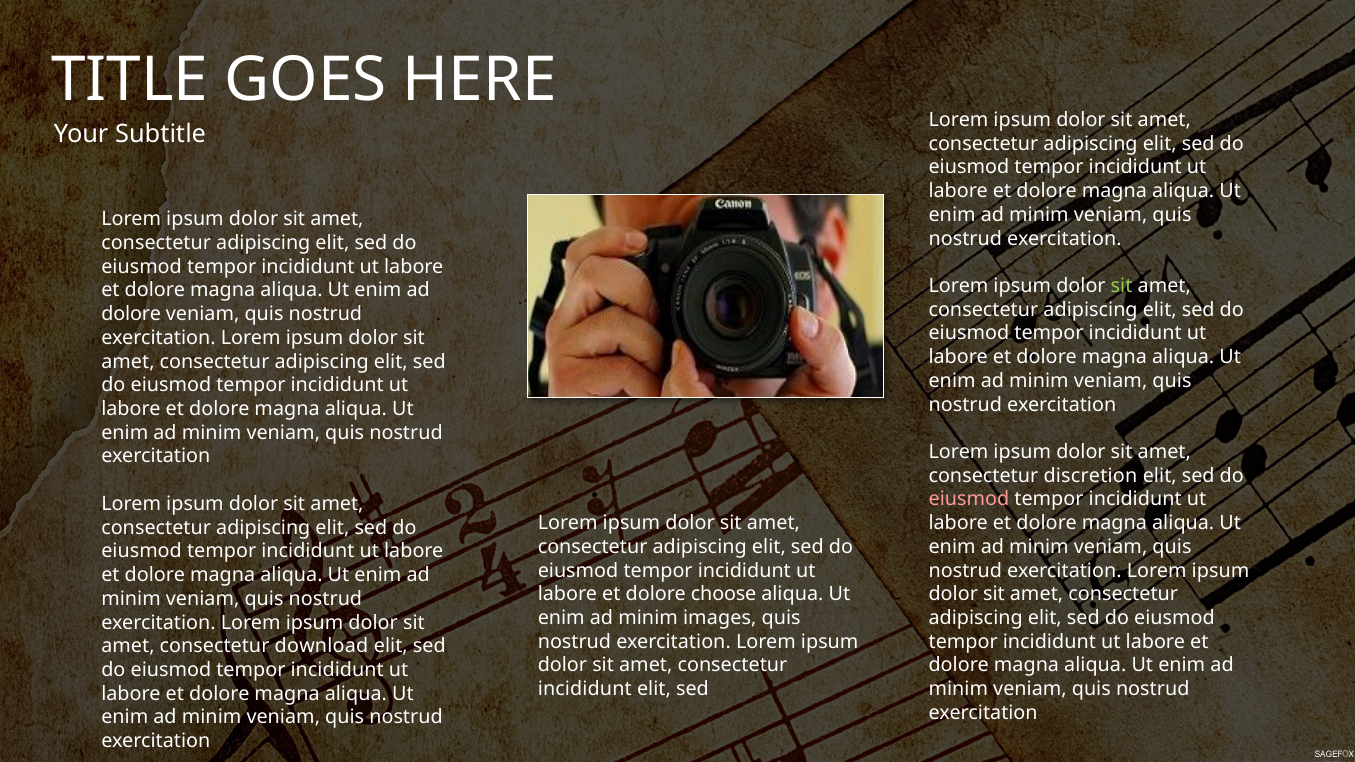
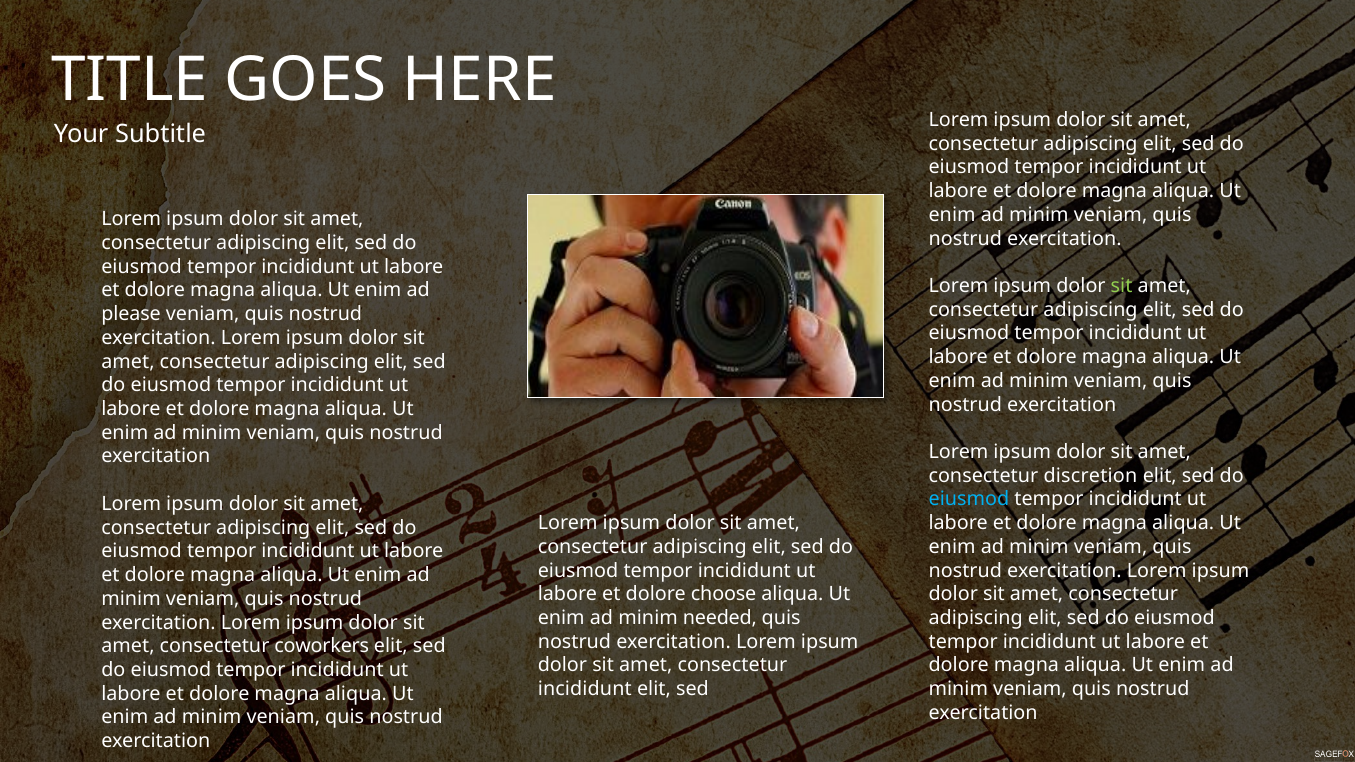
dolore at (131, 314): dolore -> please
eiusmod at (969, 500) colour: pink -> light blue
images: images -> needed
download: download -> coworkers
